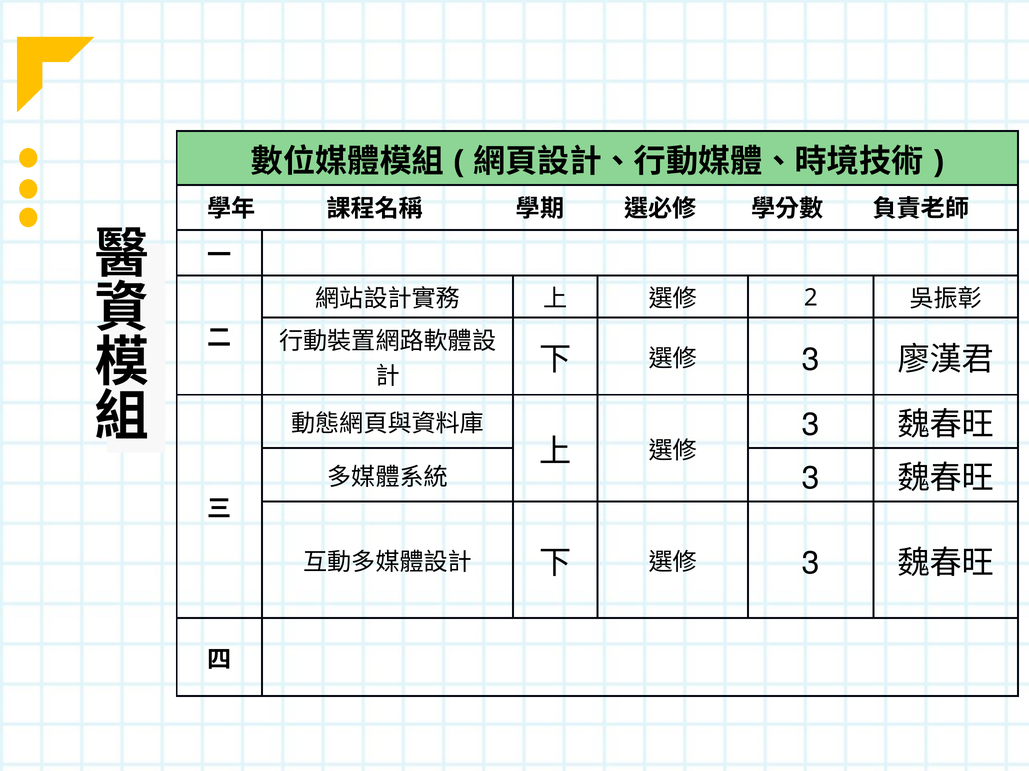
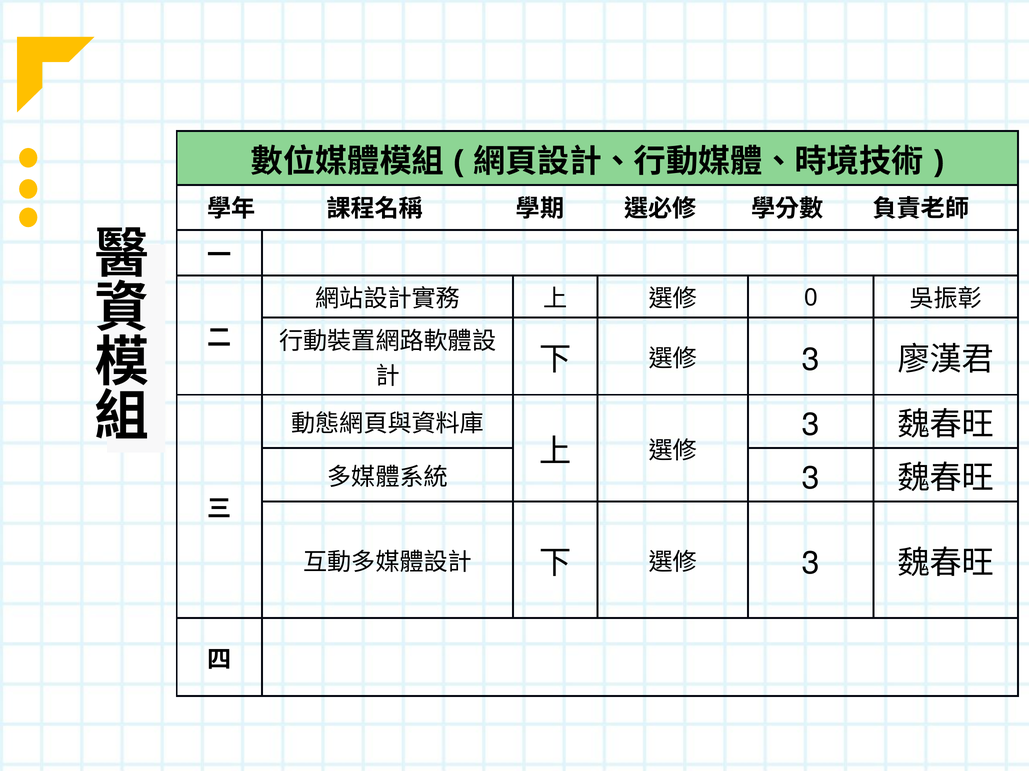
2: 2 -> 0
